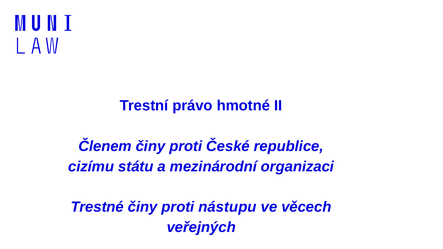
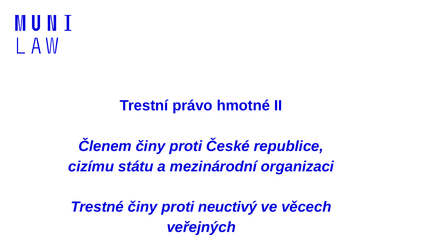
nástupu: nástupu -> neuctivý
